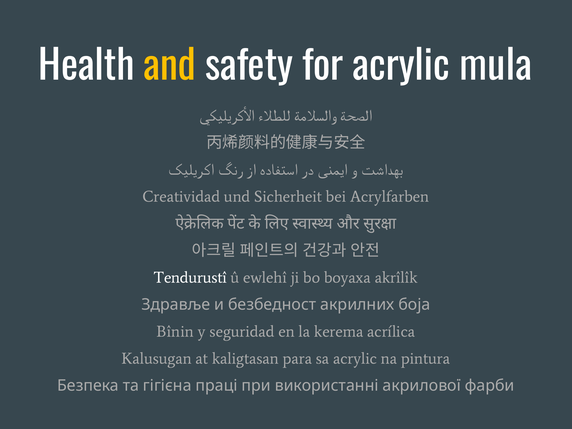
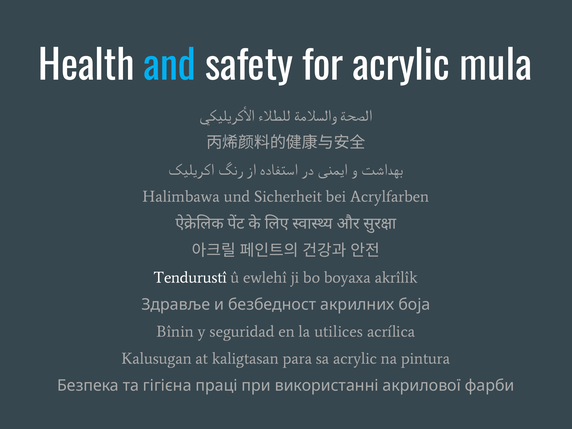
and colour: yellow -> light blue
Creatividad: Creatividad -> Halimbawa
kerema: kerema -> utilices
